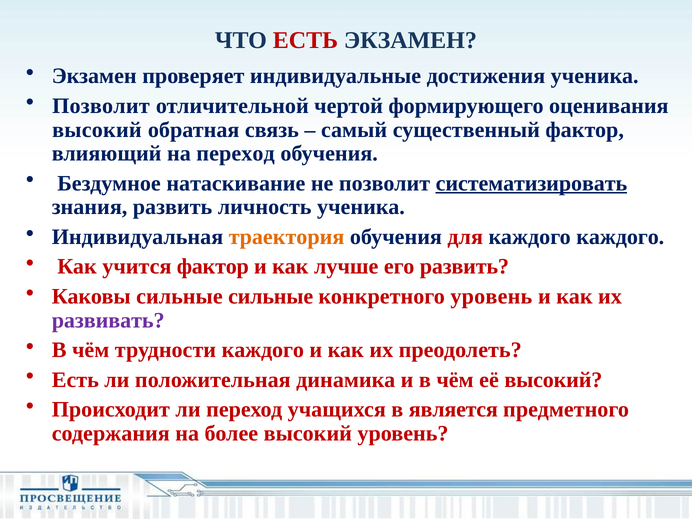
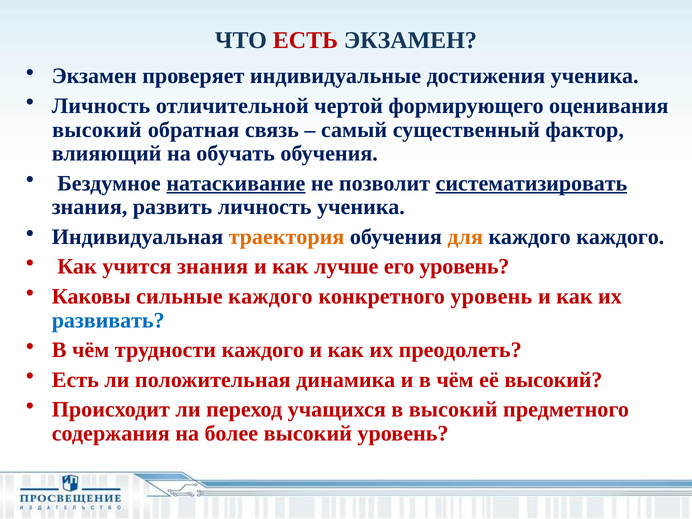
Позволит at (101, 106): Позволит -> Личность
на переход: переход -> обучать
натаскивание underline: none -> present
для colour: red -> orange
учится фактор: фактор -> знания
его развить: развить -> уровень
сильные сильные: сильные -> каждого
развивать colour: purple -> blue
в является: является -> высокий
